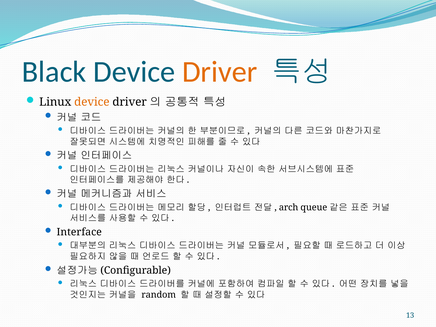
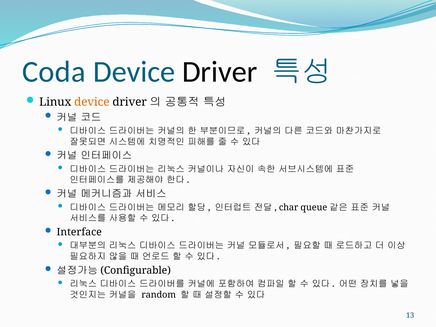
Black: Black -> Coda
Driver at (220, 72) colour: orange -> black
arch: arch -> char
